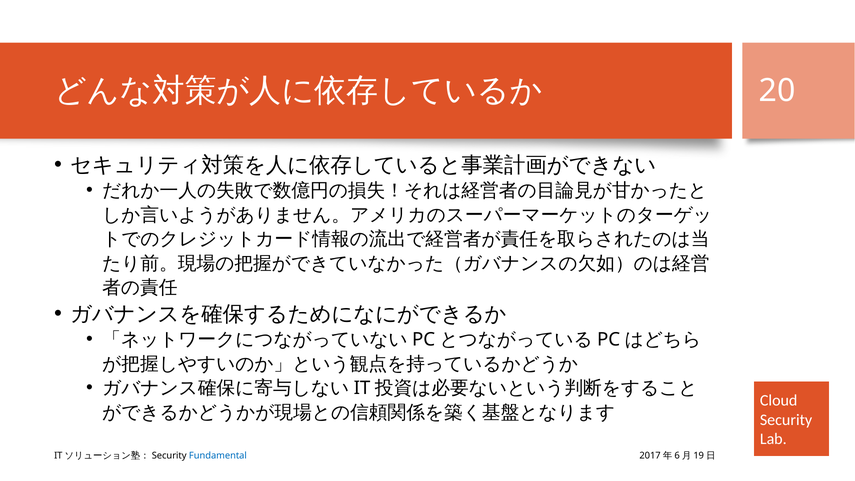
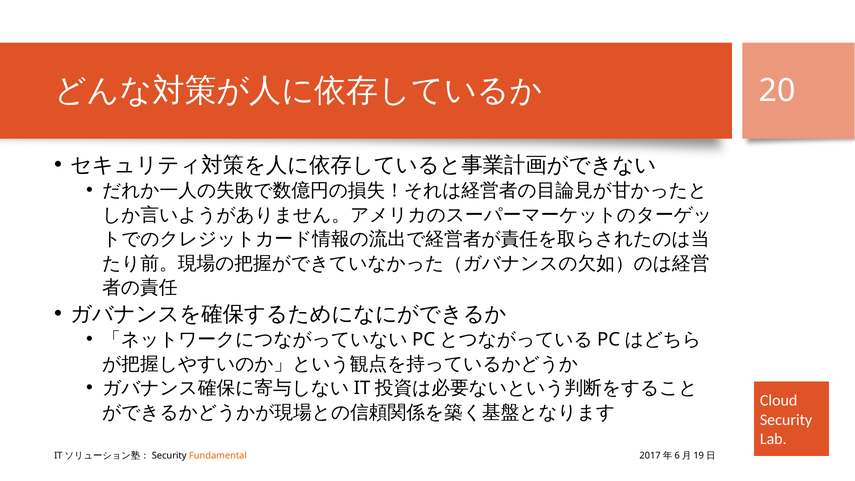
Fundamental colour: blue -> orange
